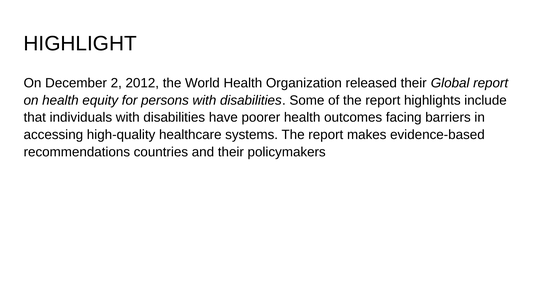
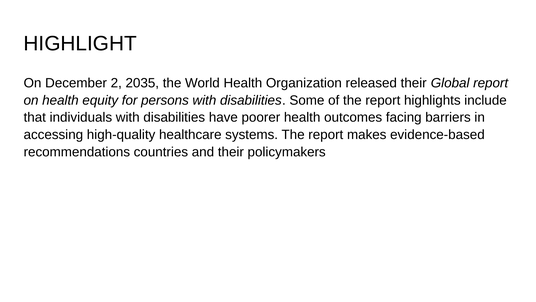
2012: 2012 -> 2035
